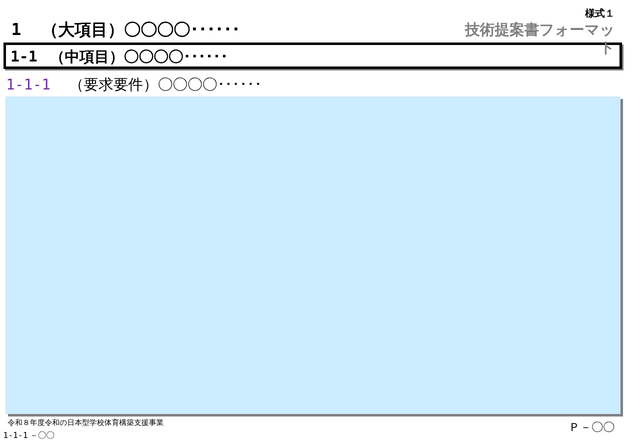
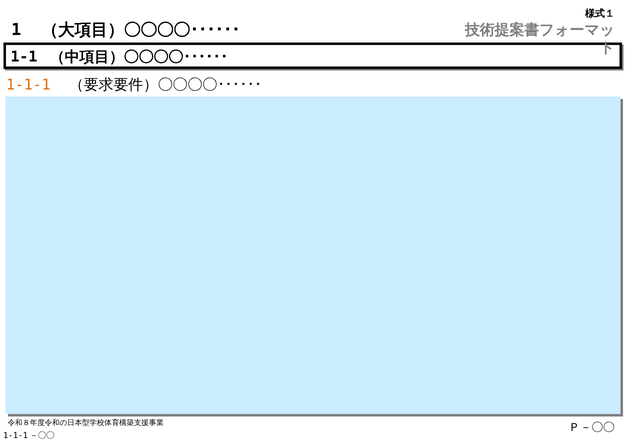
1-1-1 colour: purple -> orange
